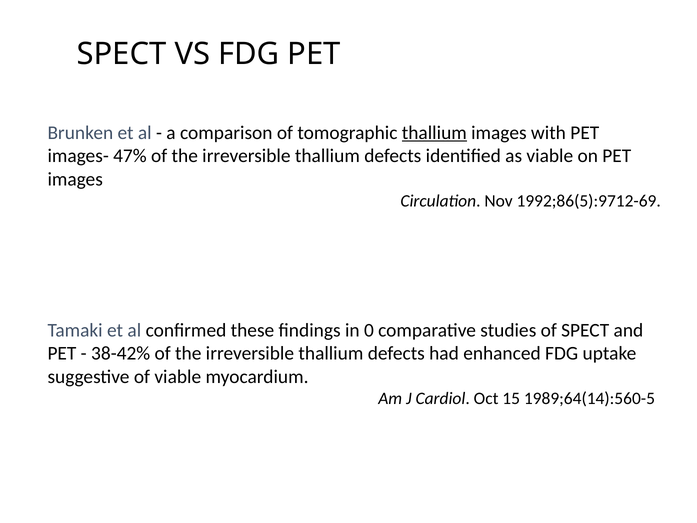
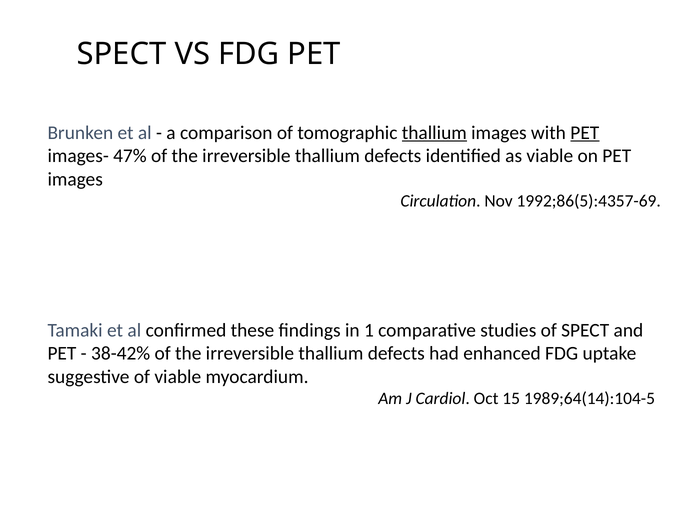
PET at (585, 133) underline: none -> present
1992;86(5):9712-69: 1992;86(5):9712-69 -> 1992;86(5):4357-69
0: 0 -> 1
1989;64(14):560-5: 1989;64(14):560-5 -> 1989;64(14):104-5
